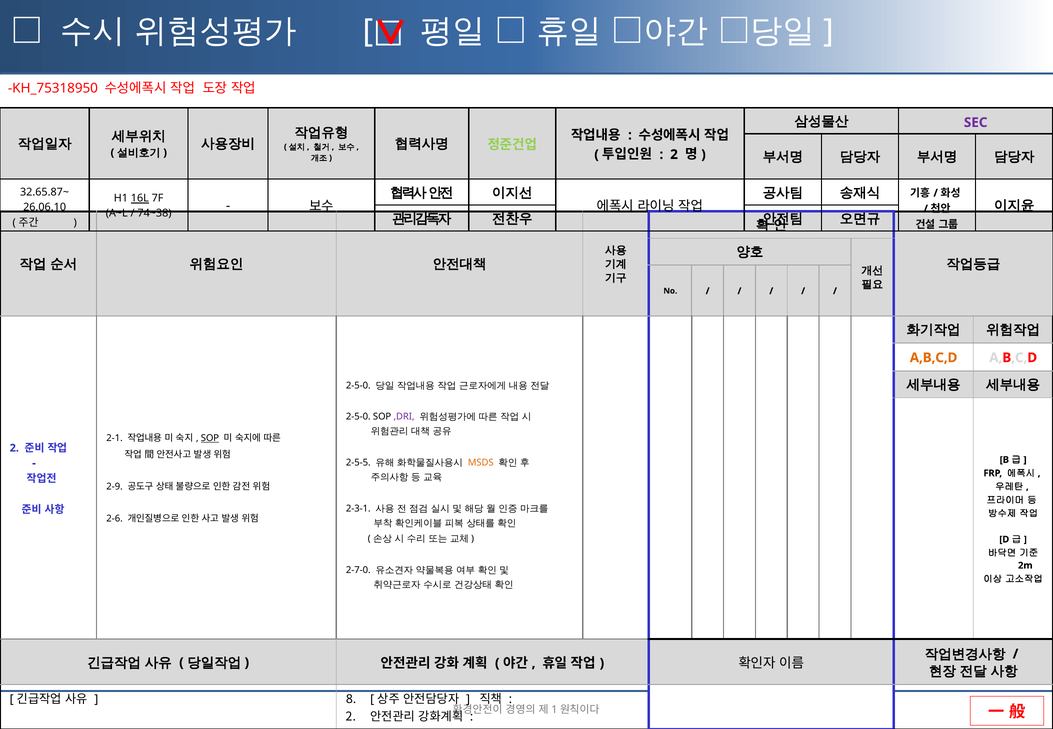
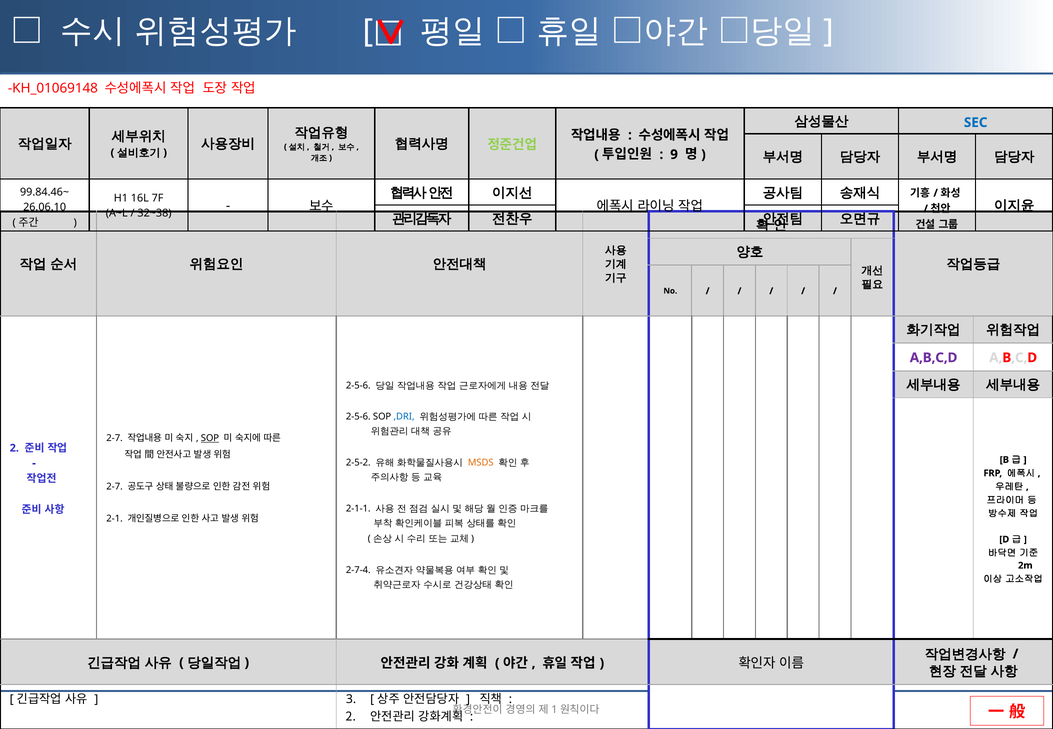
KH_75318950: KH_75318950 -> KH_01069148
SEC colour: purple -> blue
2 at (674, 155): 2 -> 9
32.65.87~: 32.65.87~ -> 99.84.46~
16L underline: present -> none
74~38: 74~38 -> 32~38
A,B,C,D at (934, 358) colour: orange -> purple
2-5-0 at (358, 385): 2-5-0 -> 2-5-6
2-5-0 at (358, 417): 2-5-0 -> 2-5-6
,DRI colour: purple -> blue
2-1 at (115, 438): 2-1 -> 2-7
2-5-5: 2-5-5 -> 2-5-2
2-9 at (115, 487): 2-9 -> 2-7
2-3-1: 2-3-1 -> 2-1-1
2-6: 2-6 -> 2-1
2-7-0: 2-7-0 -> 2-7-4
8: 8 -> 3
